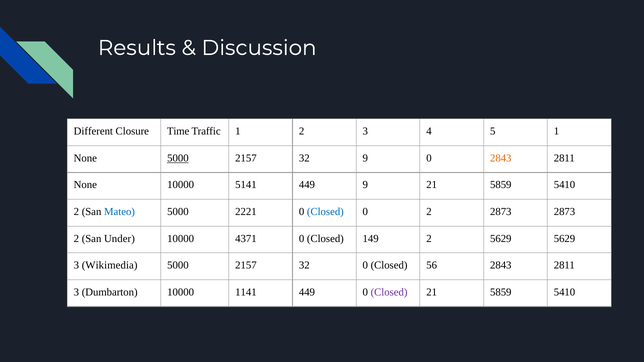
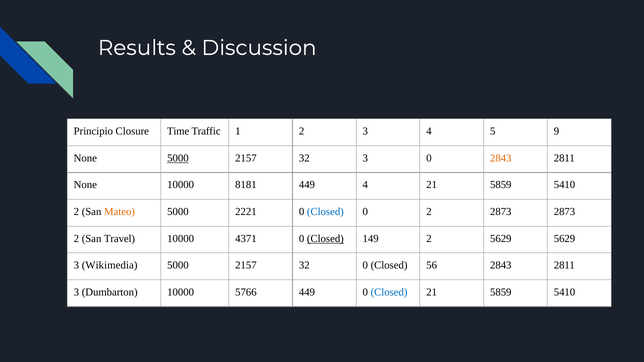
Different: Different -> Principio
5 1: 1 -> 9
32 9: 9 -> 3
5141: 5141 -> 8181
449 9: 9 -> 4
Mateo colour: blue -> orange
Under: Under -> Travel
Closed at (325, 239) underline: none -> present
1141: 1141 -> 5766
Closed at (389, 292) colour: purple -> blue
